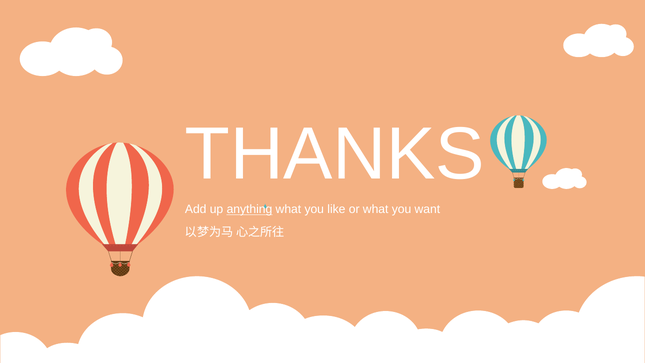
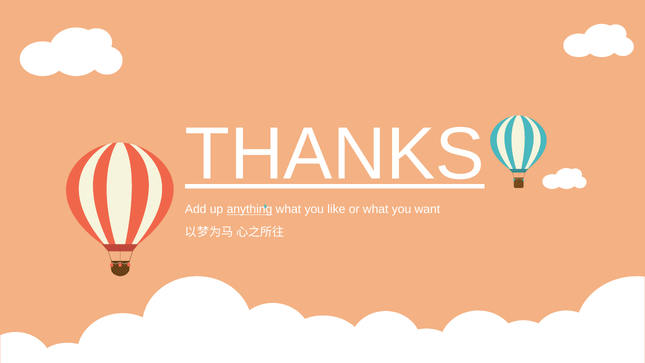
THANKS underline: none -> present
